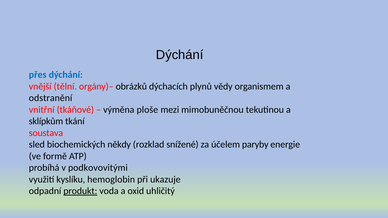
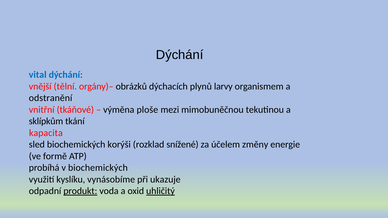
přes: přes -> vital
vědy: vědy -> larvy
soustava: soustava -> kapacita
někdy: někdy -> korýši
paryby: paryby -> změny
v podkovovitými: podkovovitými -> biochemických
hemoglobin: hemoglobin -> vynásobíme
uhličitý underline: none -> present
